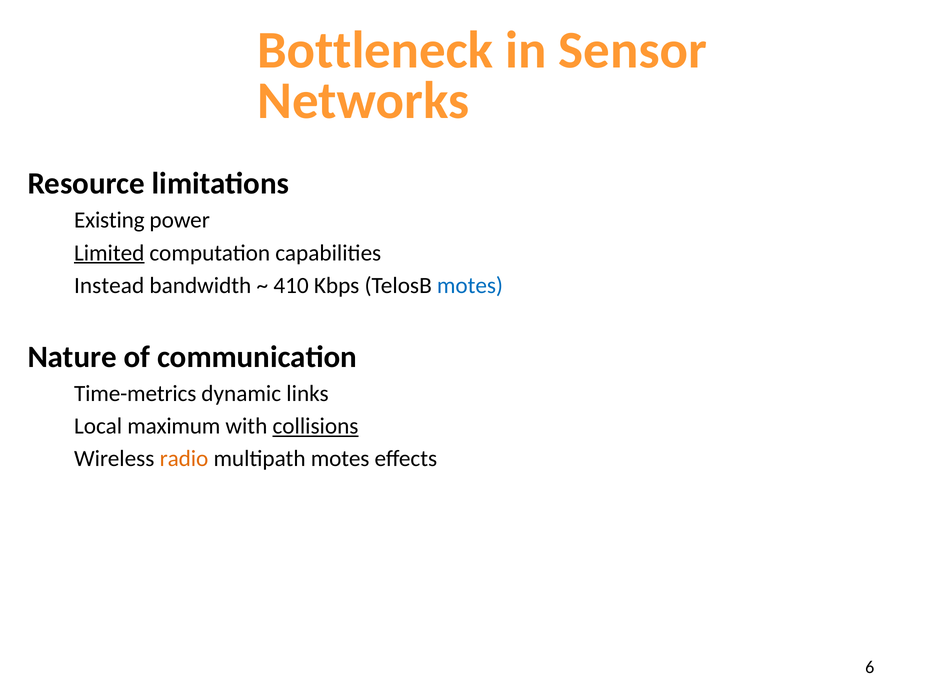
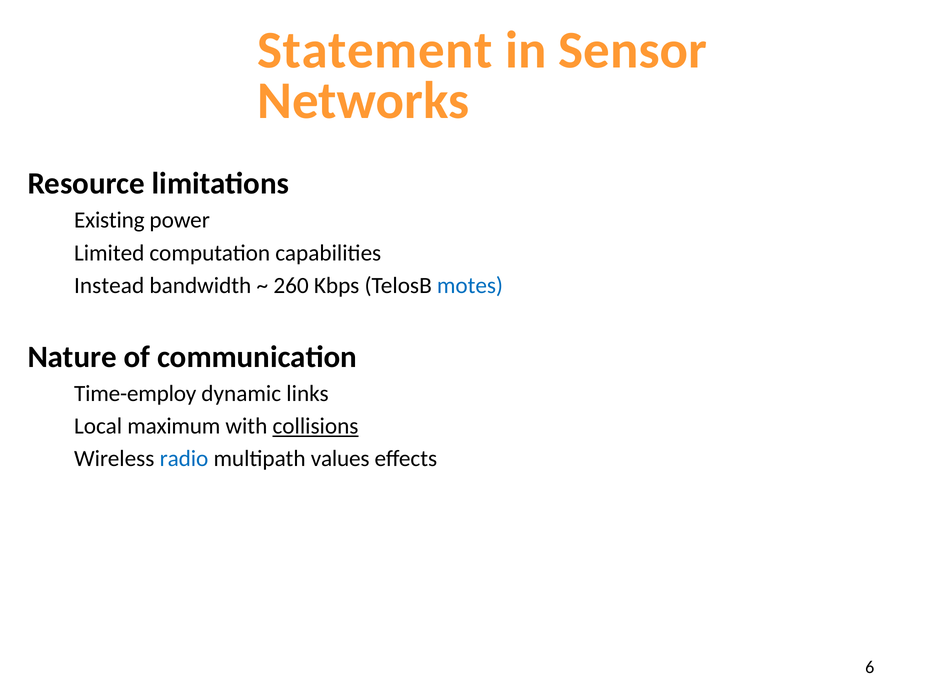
Bottleneck: Bottleneck -> Statement
Limited underline: present -> none
410: 410 -> 260
Time-metrics: Time-metrics -> Time-employ
radio colour: orange -> blue
multipath motes: motes -> values
